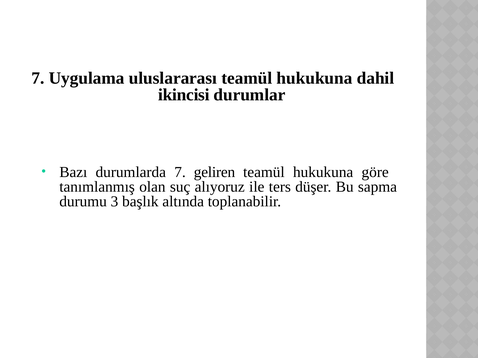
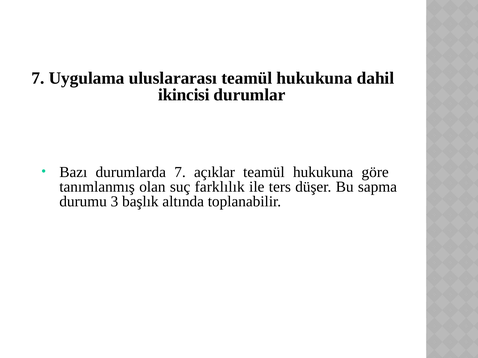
geliren: geliren -> açıklar
alıyoruz: alıyoruz -> farklılık
